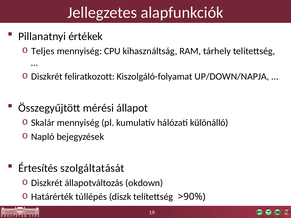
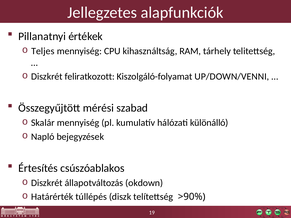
UP/DOWN/NAPJA: UP/DOWN/NAPJA -> UP/DOWN/VENNI
állapot: állapot -> szabad
szolgáltatását: szolgáltatását -> csúszóablakos
